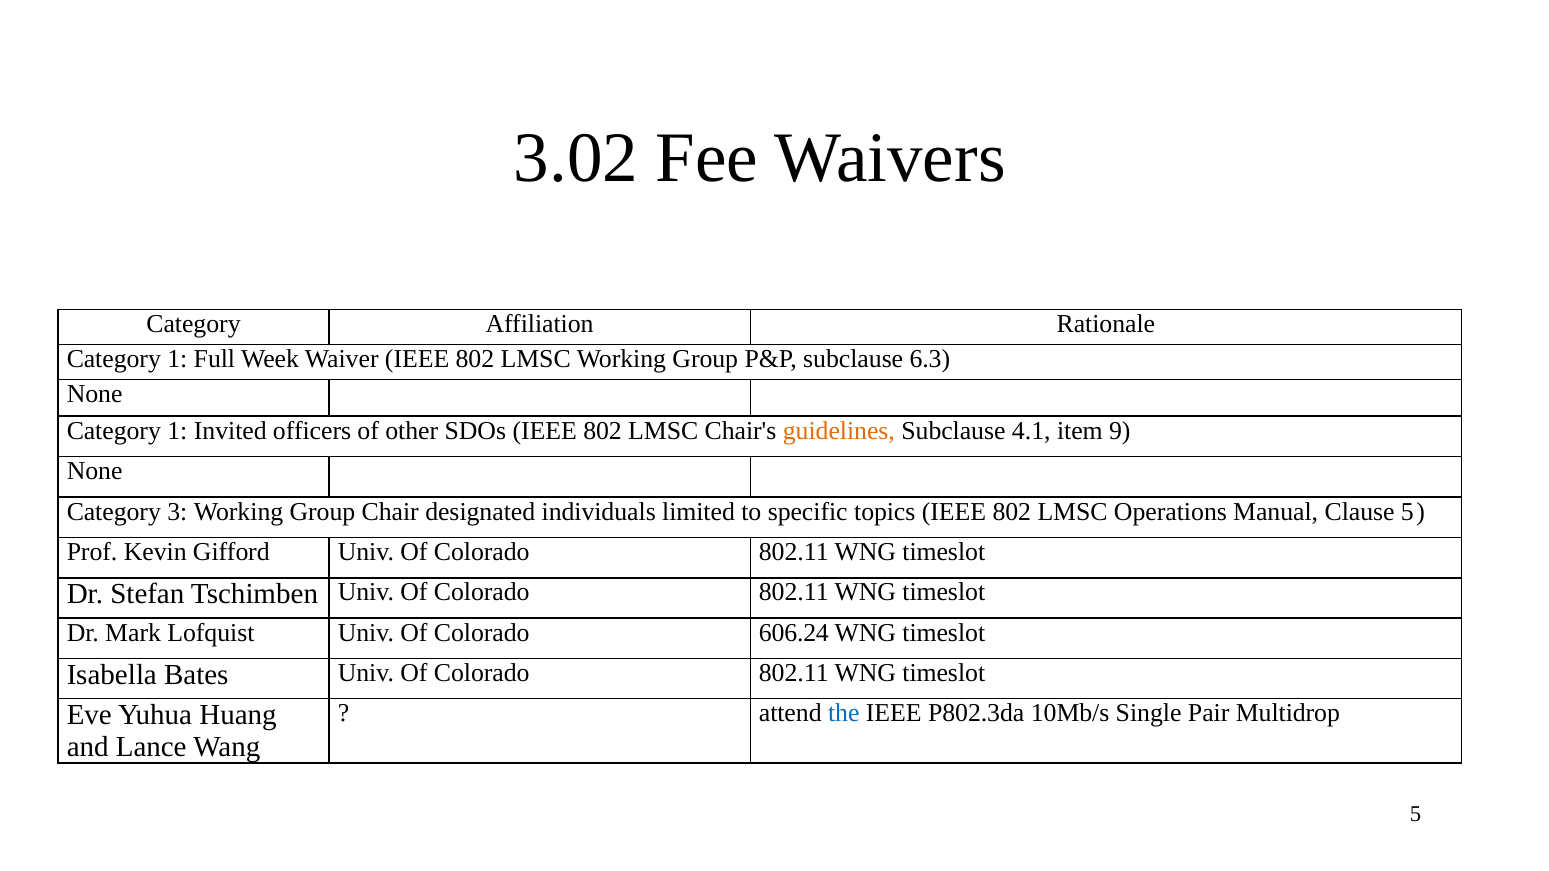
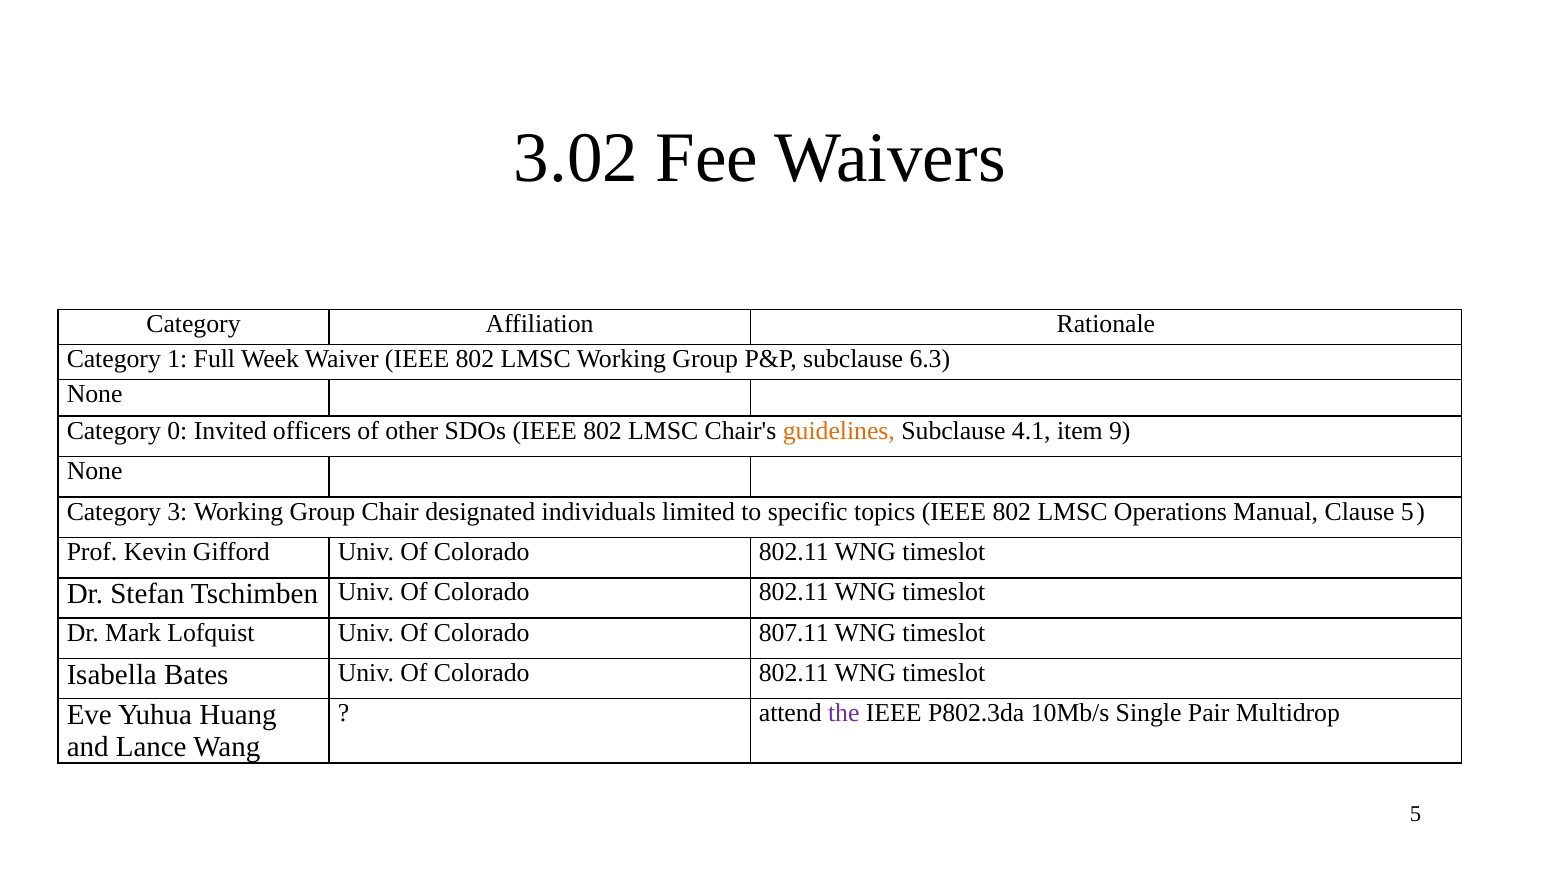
1 at (177, 431): 1 -> 0
606.24: 606.24 -> 807.11
the colour: blue -> purple
